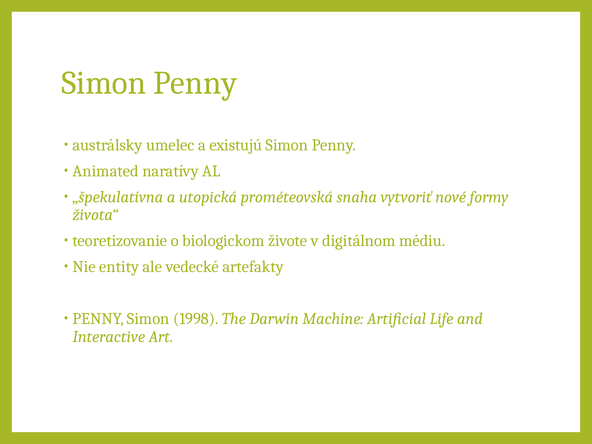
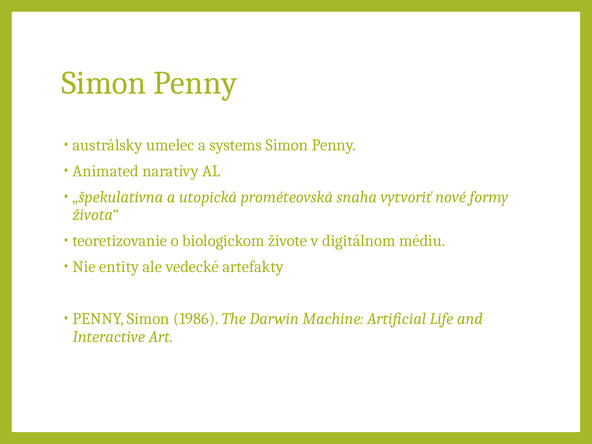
existujú: existujú -> systems
1998: 1998 -> 1986
